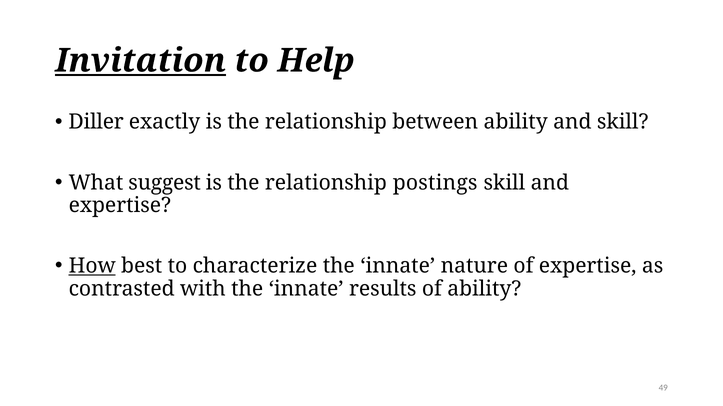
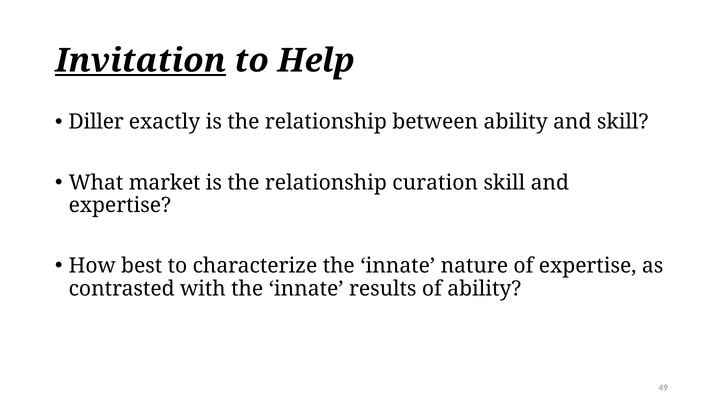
suggest: suggest -> market
postings: postings -> curation
How underline: present -> none
